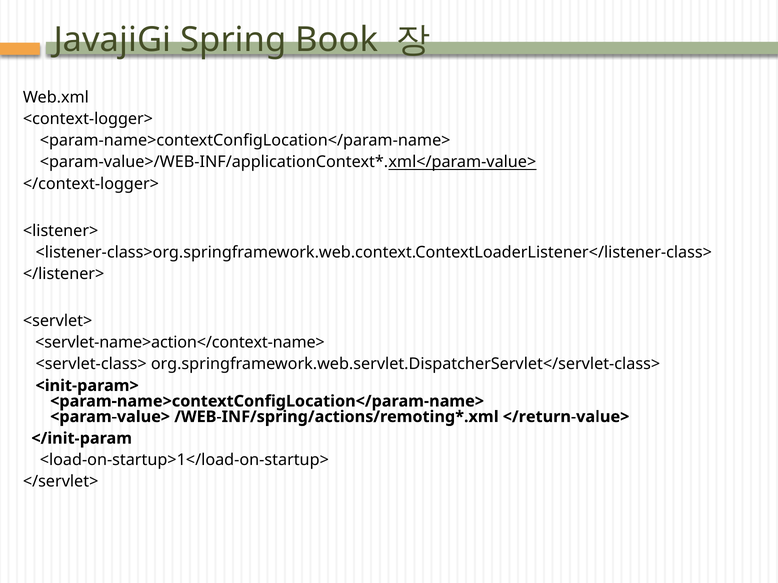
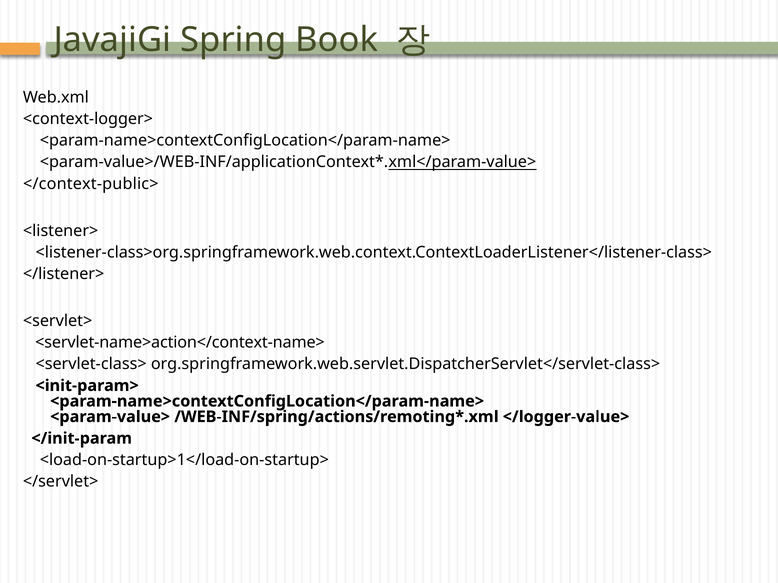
</context-logger>: </context-logger> -> </context-public>
</return-value>: </return-value> -> </logger-value>
